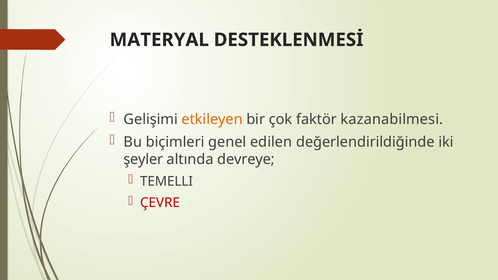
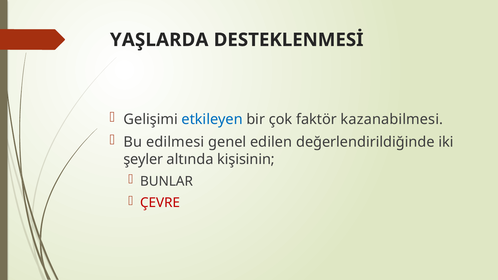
MATERYAL: MATERYAL -> YAŞLARDA
etkileyen colour: orange -> blue
biçimleri: biçimleri -> edilmesi
devreye: devreye -> kişisinin
TEMELLI: TEMELLI -> BUNLAR
